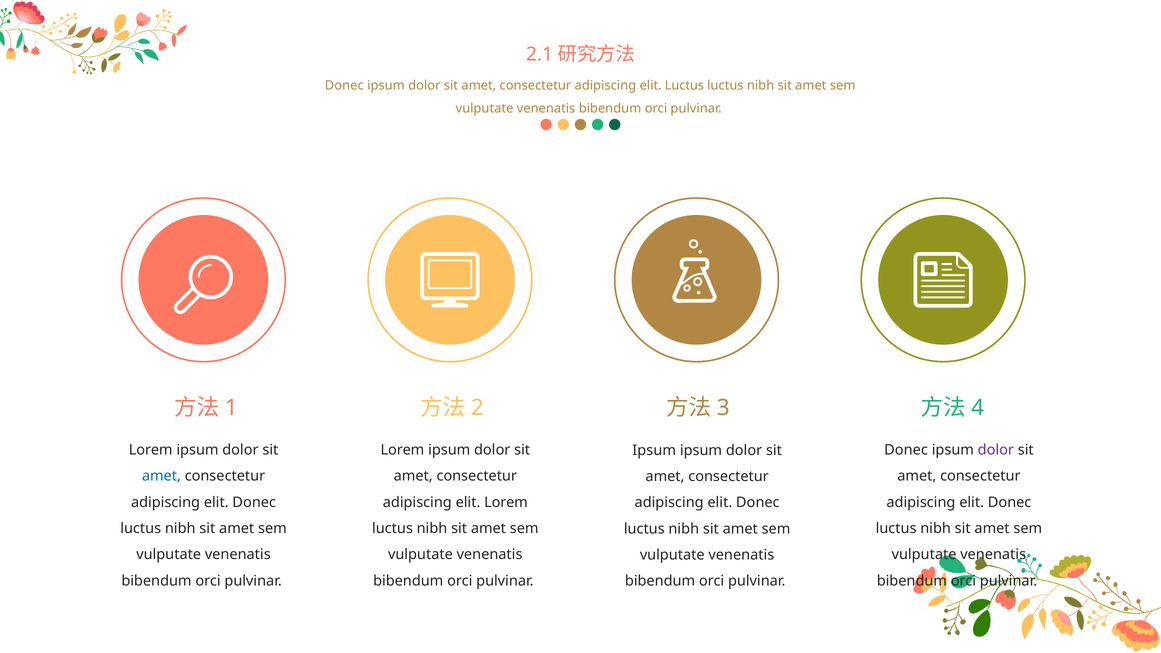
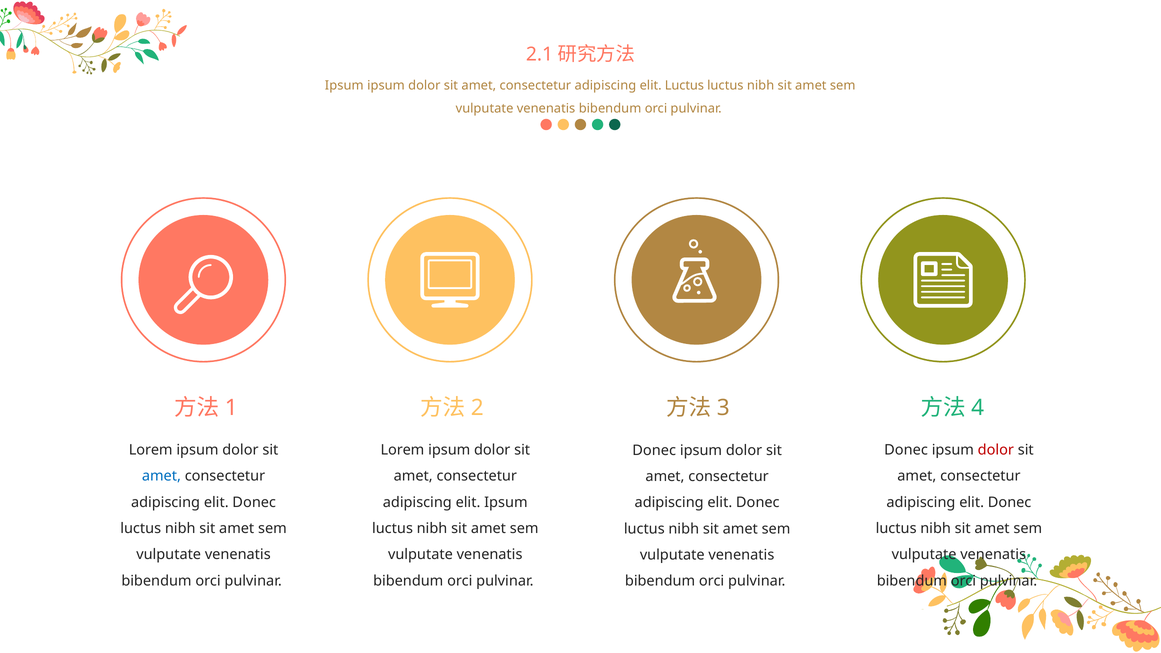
Donec at (344, 85): Donec -> Ipsum
dolor at (996, 450) colour: purple -> red
Ipsum at (654, 450): Ipsum -> Donec
elit Lorem: Lorem -> Ipsum
